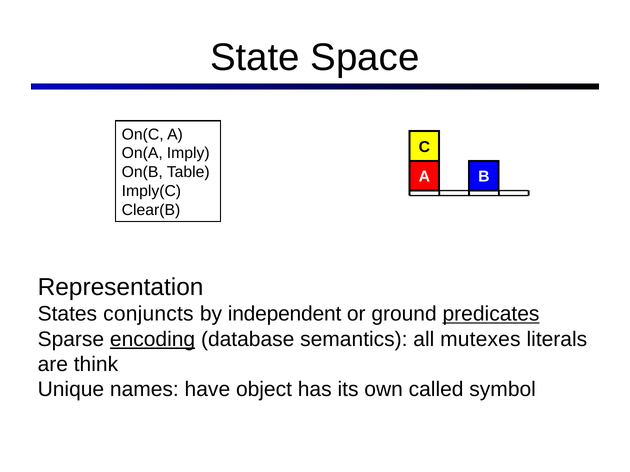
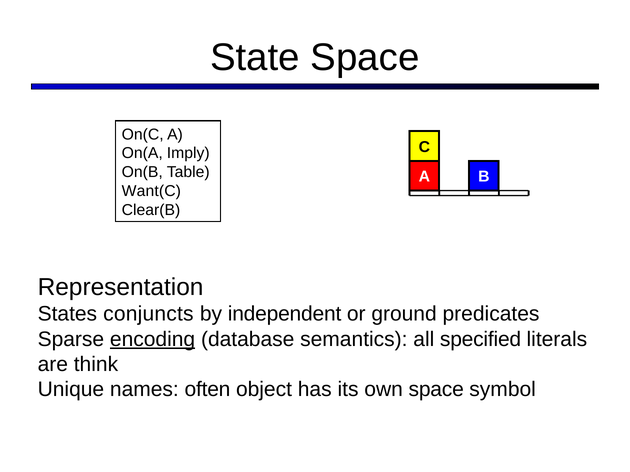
Imply(C: Imply(C -> Want(C
predicates underline: present -> none
mutexes: mutexes -> specified
have: have -> often
own called: called -> space
